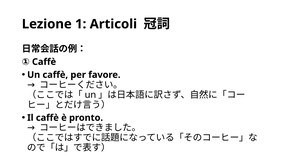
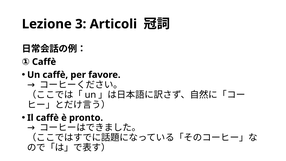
1: 1 -> 3
